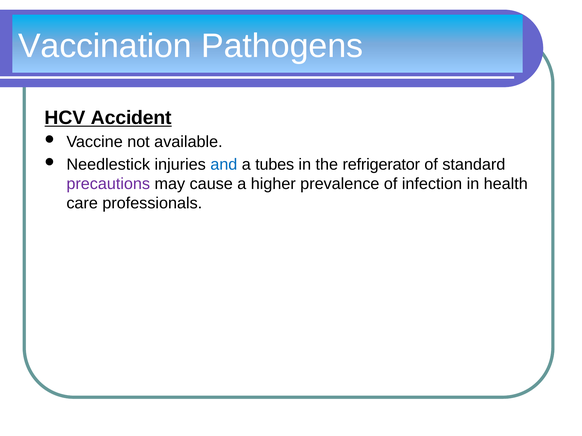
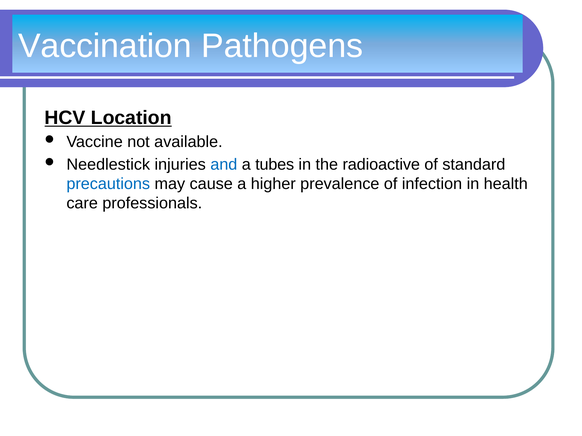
Accident: Accident -> Location
refrigerator: refrigerator -> radioactive
precautions colour: purple -> blue
